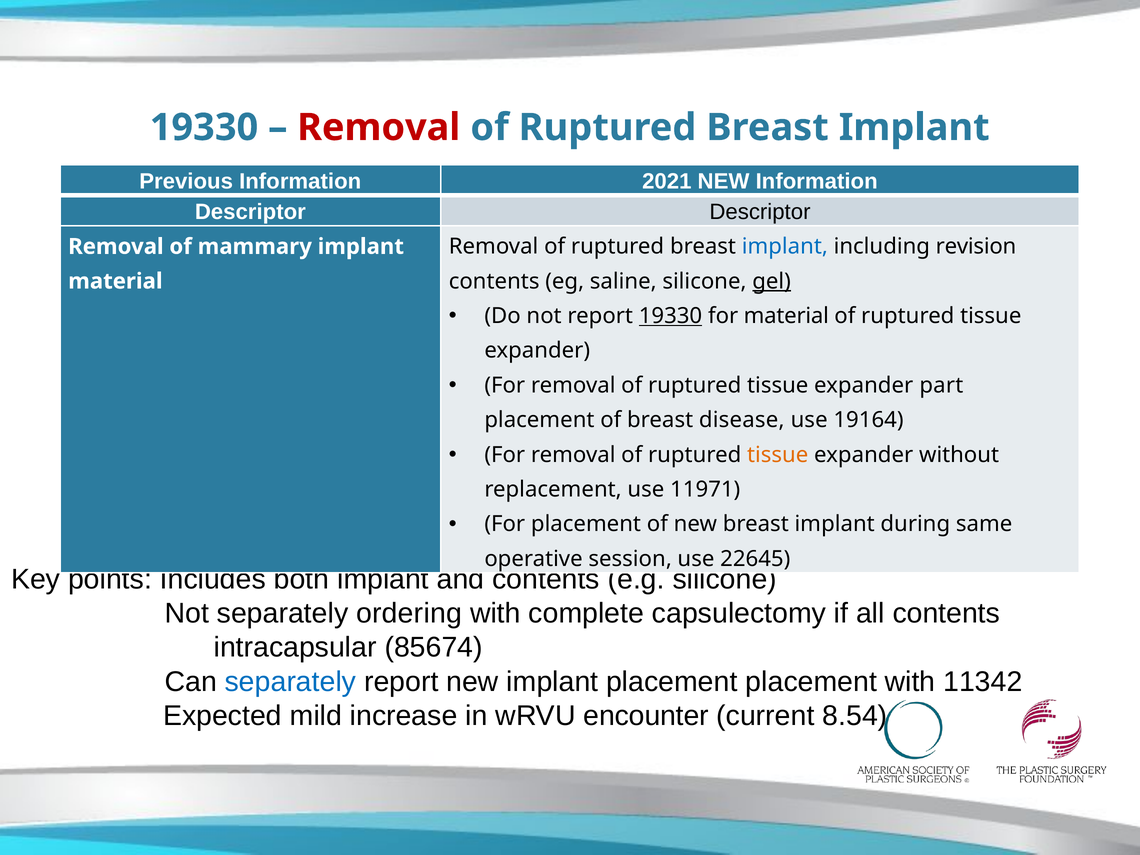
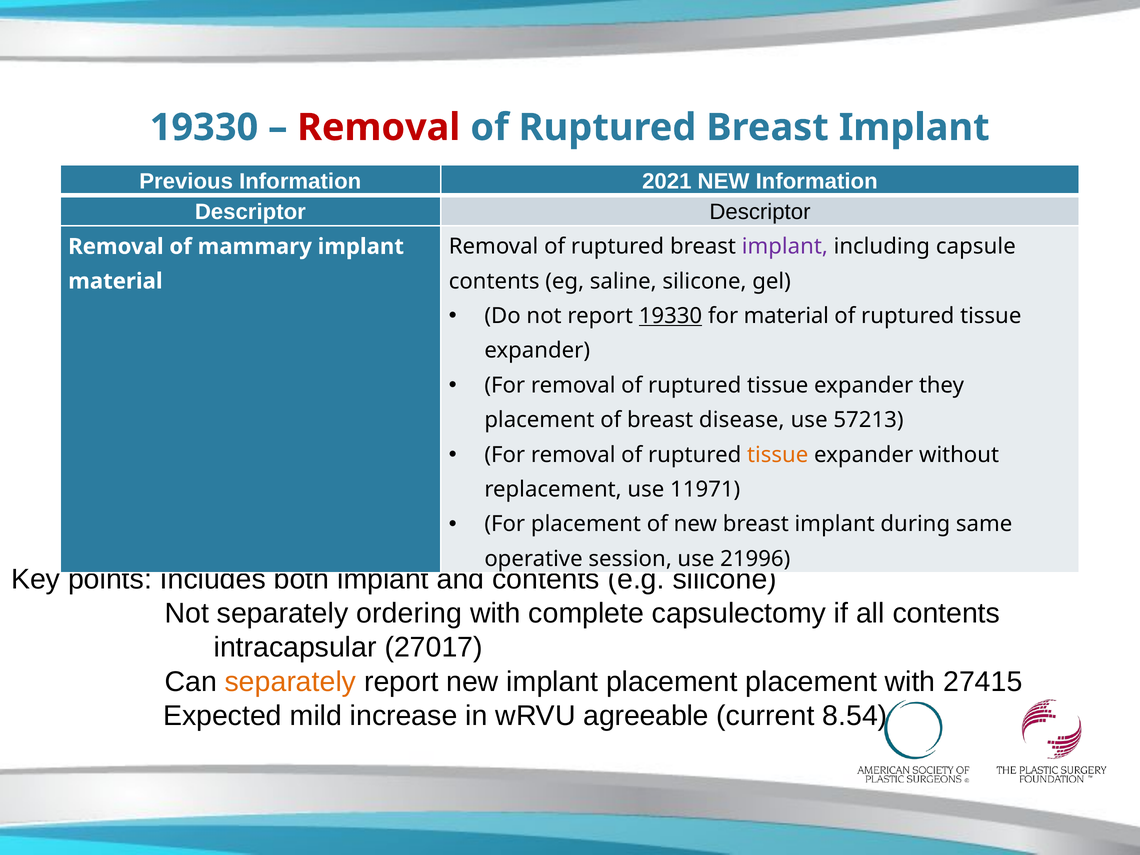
implant at (785, 247) colour: blue -> purple
revision: revision -> capsule
gel underline: present -> none
part: part -> they
19164: 19164 -> 57213
22645: 22645 -> 21996
85674: 85674 -> 27017
separately at (290, 682) colour: blue -> orange
11342: 11342 -> 27415
encounter: encounter -> agreeable
